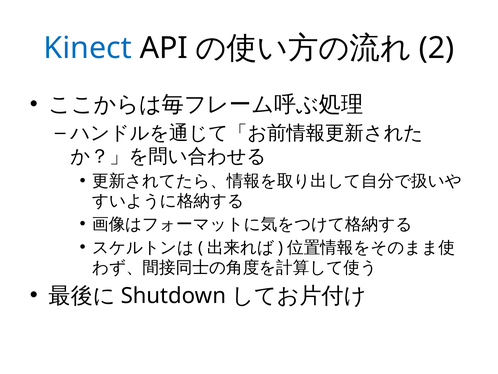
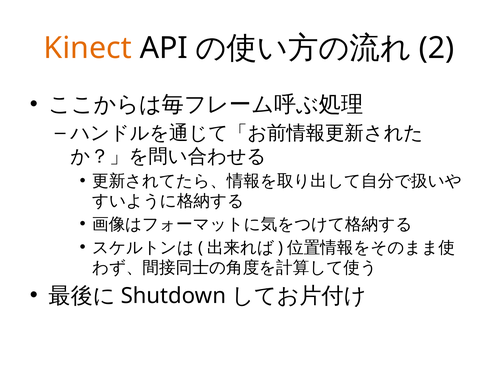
Kinect colour: blue -> orange
